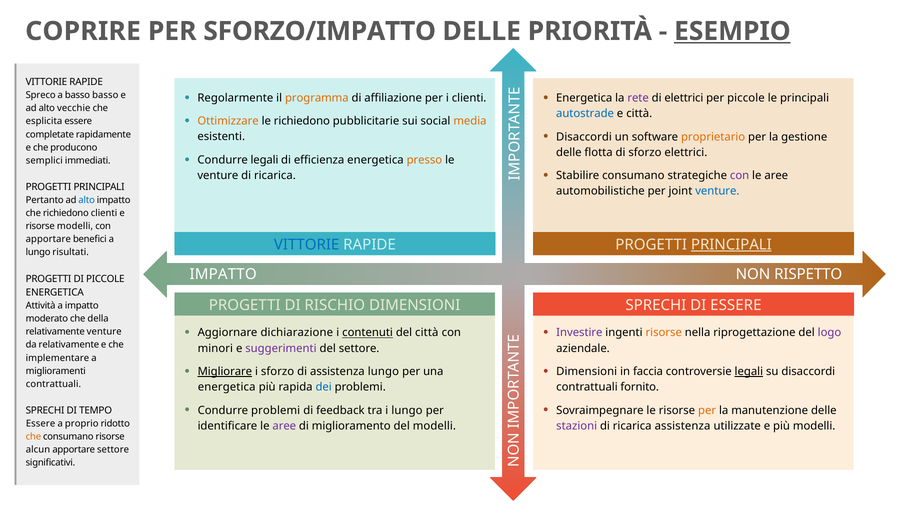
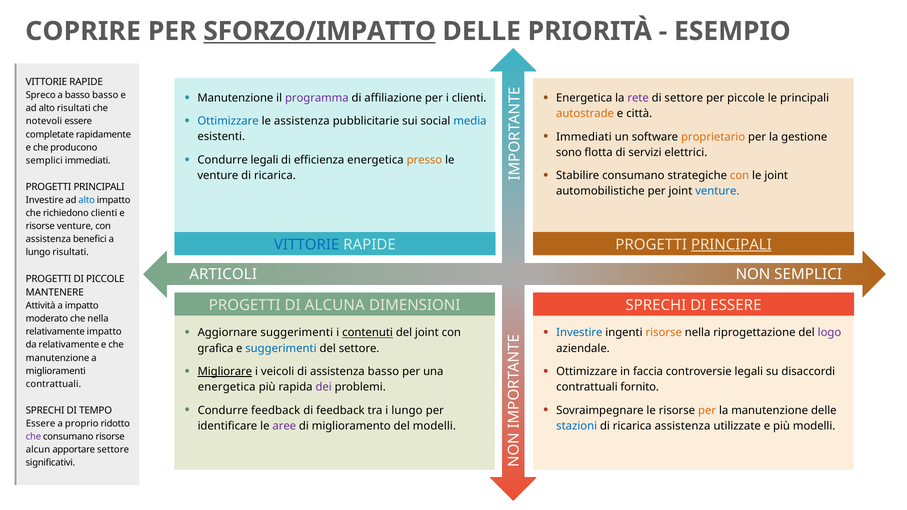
SFORZO/IMPATTO underline: none -> present
ESEMPIO underline: present -> none
Regolarmente at (235, 98): Regolarmente -> Manutenzione
programma colour: orange -> purple
di elettrici: elettrici -> settore
alto vecchie: vecchie -> risultati
autostrade colour: blue -> orange
Ottimizzare at (228, 121) colour: orange -> blue
le richiedono: richiedono -> assistenza
media colour: orange -> blue
esplicita: esplicita -> notevoli
Disaccordi at (584, 137): Disaccordi -> Immediati
delle at (569, 152): delle -> sono
di sforzo: sforzo -> servizi
con at (740, 176) colour: purple -> orange
aree at (776, 176): aree -> joint
Pertanto at (45, 200): Pertanto -> Investire
risorse modelli: modelli -> venture
apportare at (48, 239): apportare -> assistenza
IMPATTO at (223, 275): IMPATTO -> ARTICOLI
NON RISPETTO: RISPETTO -> SEMPLICI
ENERGETICA at (55, 293): ENERGETICA -> MANTENERE
RISCHIO: RISCHIO -> ALCUNA
che della: della -> nella
Aggiornare dichiarazione: dichiarazione -> suggerimenti
del città: città -> joint
Investire at (579, 333) colour: purple -> blue
relativamente venture: venture -> impatto
minori: minori -> grafica
suggerimenti at (281, 349) colour: purple -> blue
implementare at (57, 358): implementare -> manutenzione
i sforzo: sforzo -> veicoli
assistenza lungo: lungo -> basso
Dimensioni at (587, 372): Dimensioni -> Ottimizzare
legali at (749, 372) underline: present -> none
dei colour: blue -> purple
Condurre problemi: problemi -> feedback
stazioni colour: purple -> blue
che at (33, 437) colour: orange -> purple
